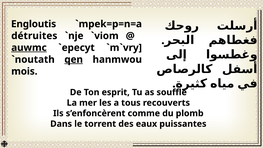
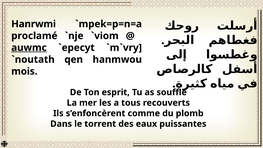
Engloutis: Engloutis -> Hanrwmi
détruites: détruites -> proclamé
qen underline: present -> none
